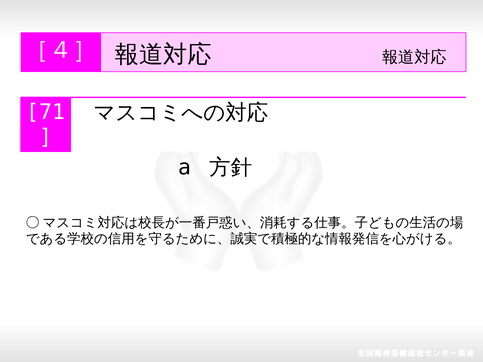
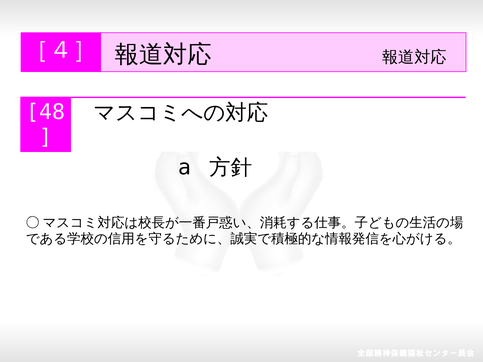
71: 71 -> 48
